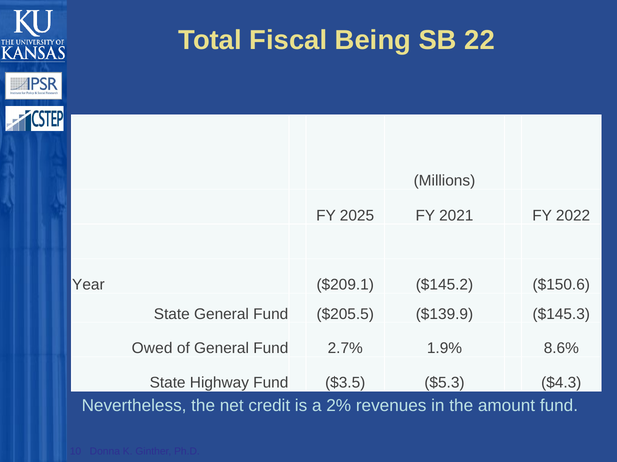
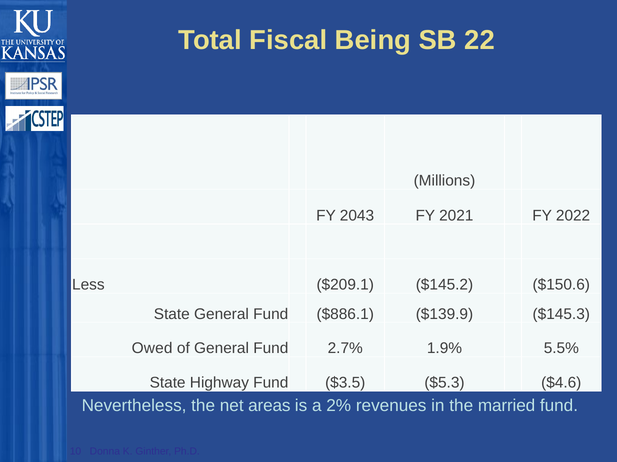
2025: 2025 -> 2043
Year: Year -> Less
$205.5: $205.5 -> $886.1
8.6%: 8.6% -> 5.5%
$4.3: $4.3 -> $4.6
credit: credit -> areas
amount: amount -> married
